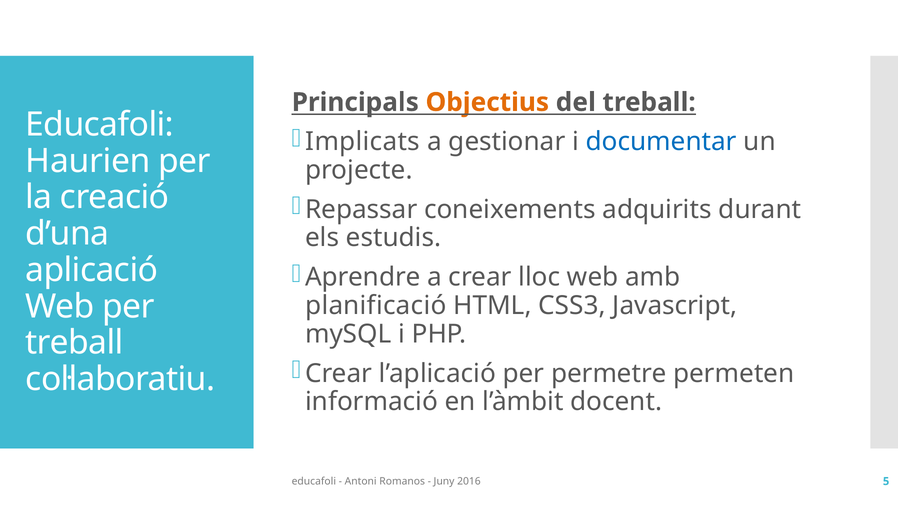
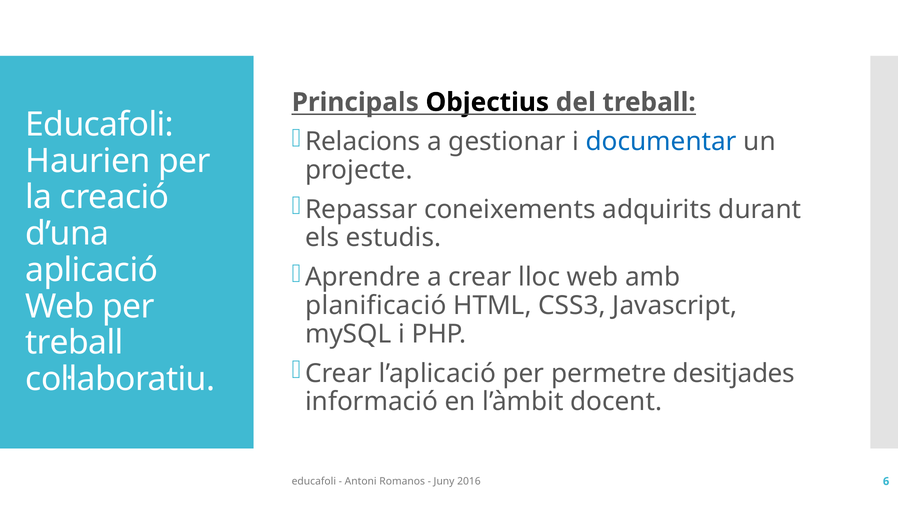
Objectius colour: orange -> black
Implicats: Implicats -> Relacions
permeten: permeten -> desitjades
5: 5 -> 6
